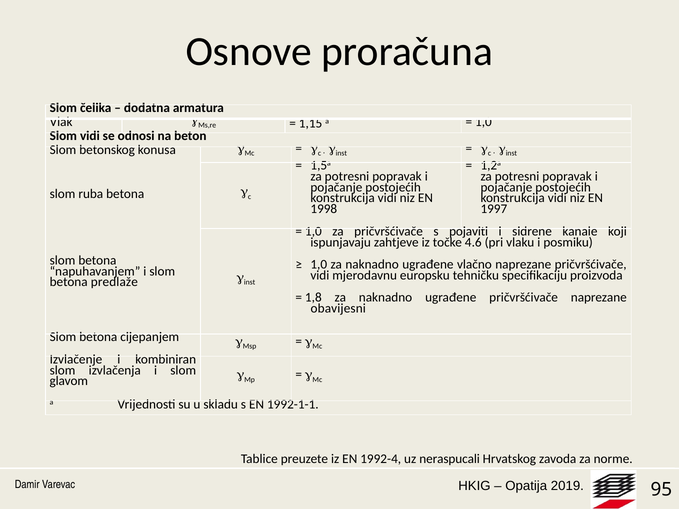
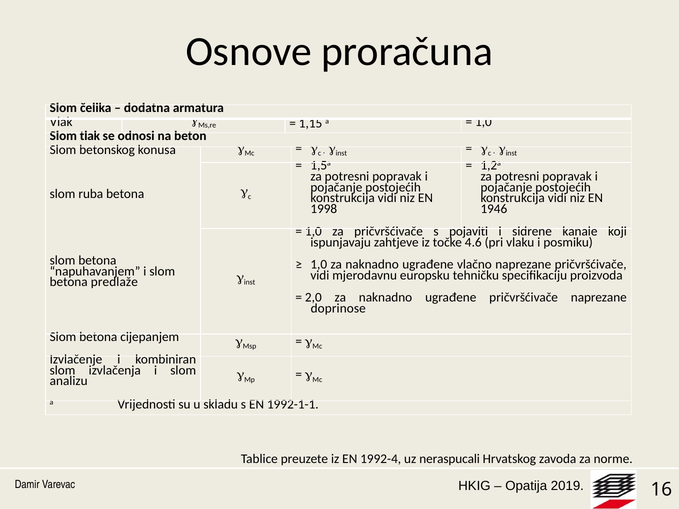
Slom vidi: vidi -> tlak
1997: 1997 -> 1946
1,8: 1,8 -> 2,0
obavijesni: obavijesni -> doprinose
glavom: glavom -> analizu
95: 95 -> 16
